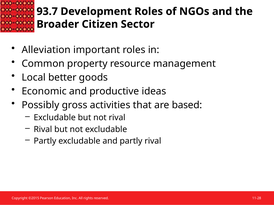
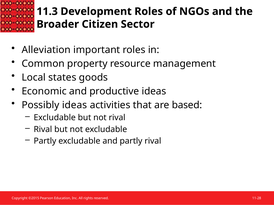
93.7: 93.7 -> 11.3
better: better -> states
Possibly gross: gross -> ideas
